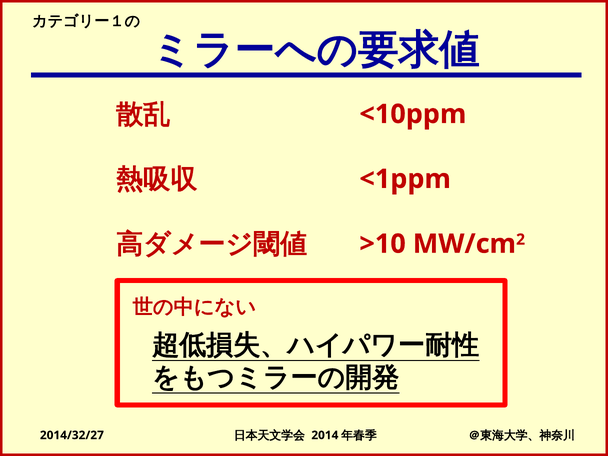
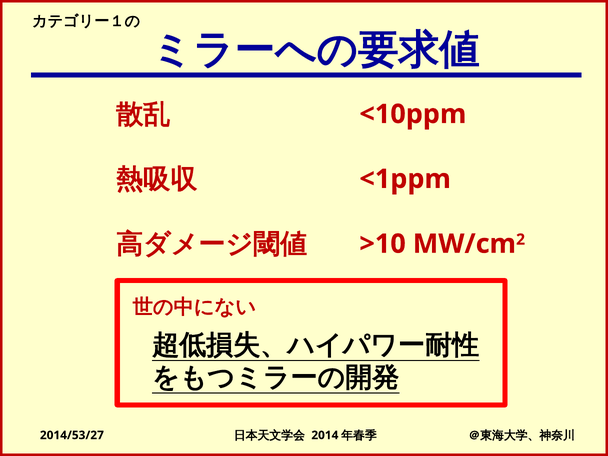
2014/32/27: 2014/32/27 -> 2014/53/27
